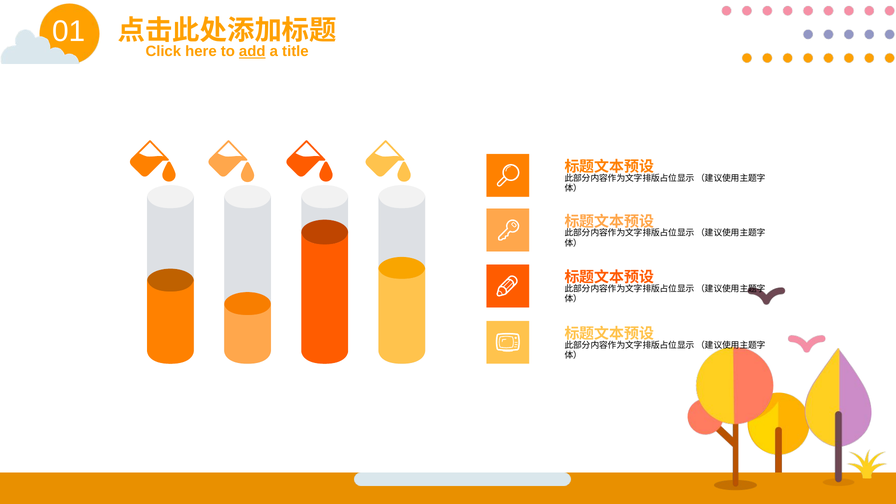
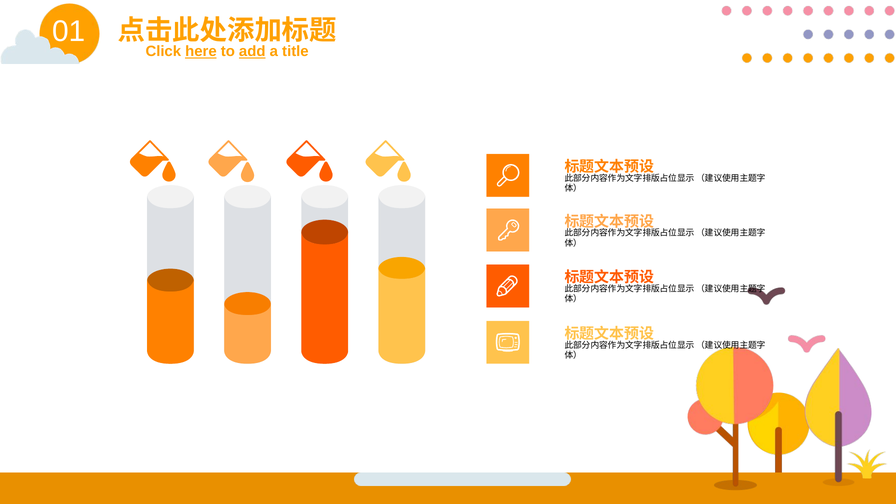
here underline: none -> present
